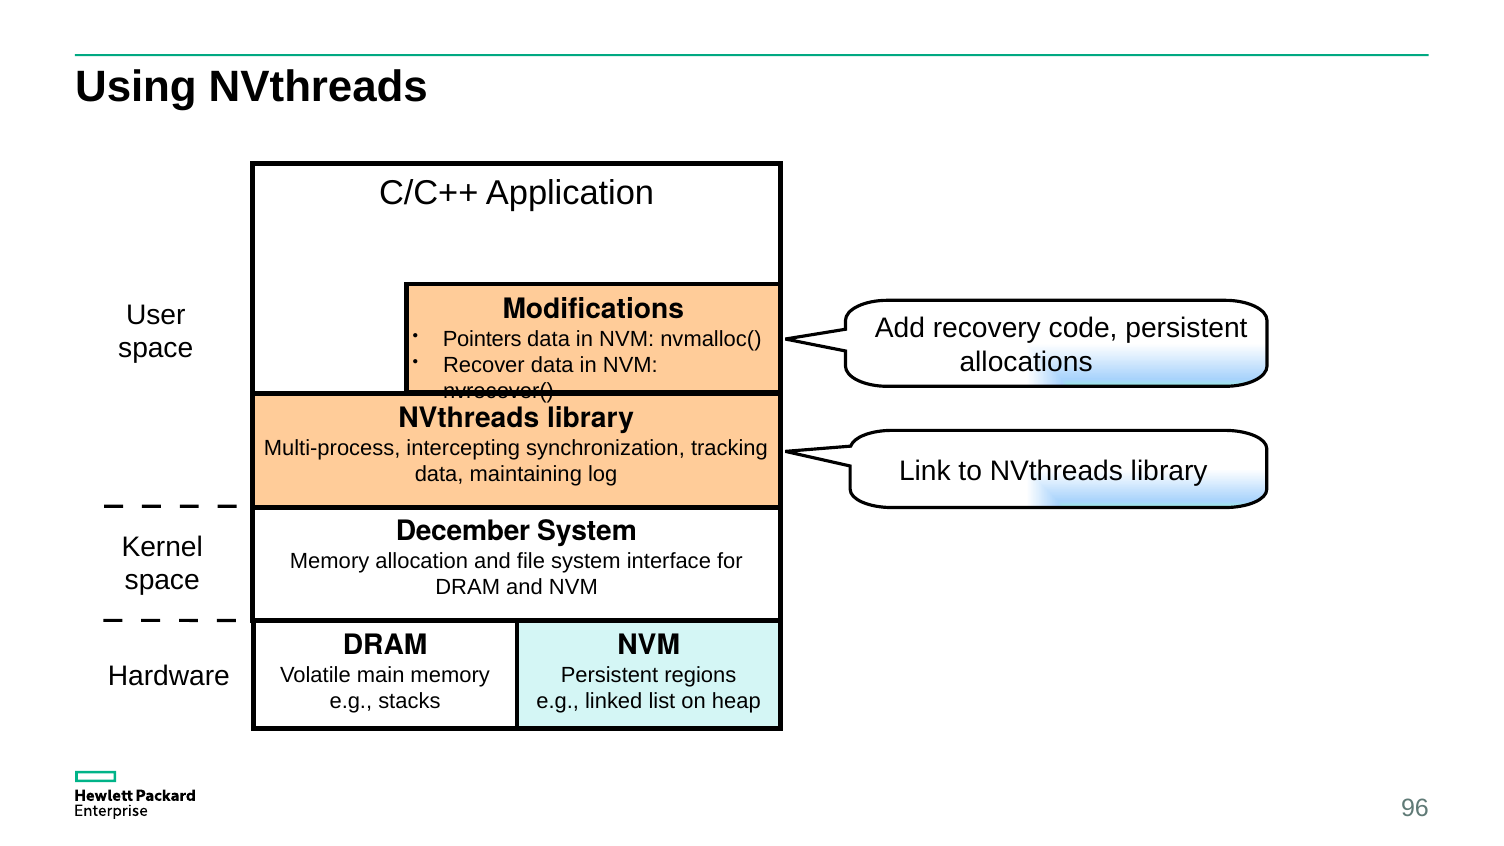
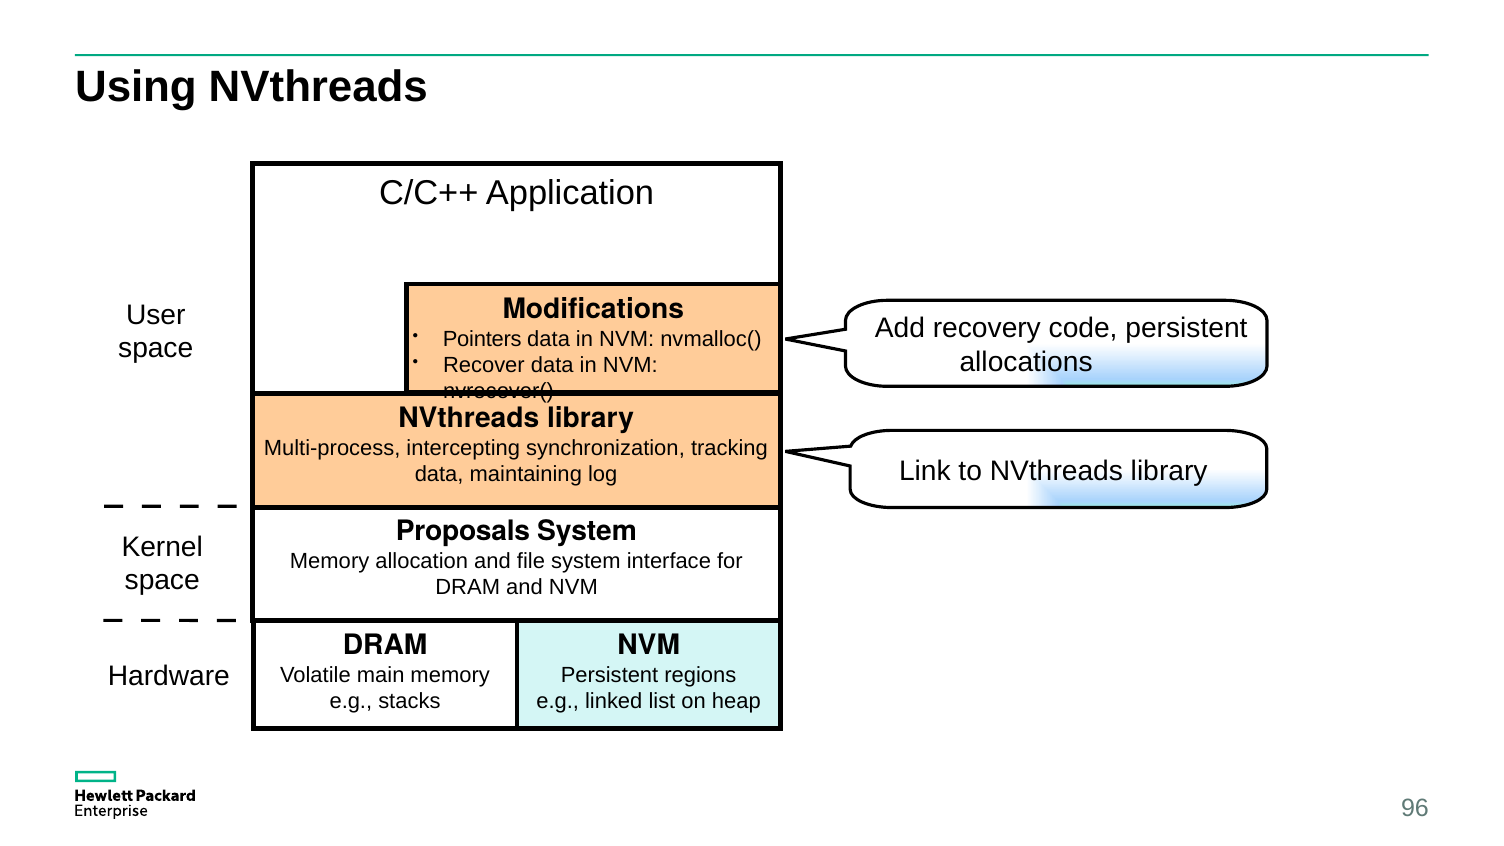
December: December -> Proposals
